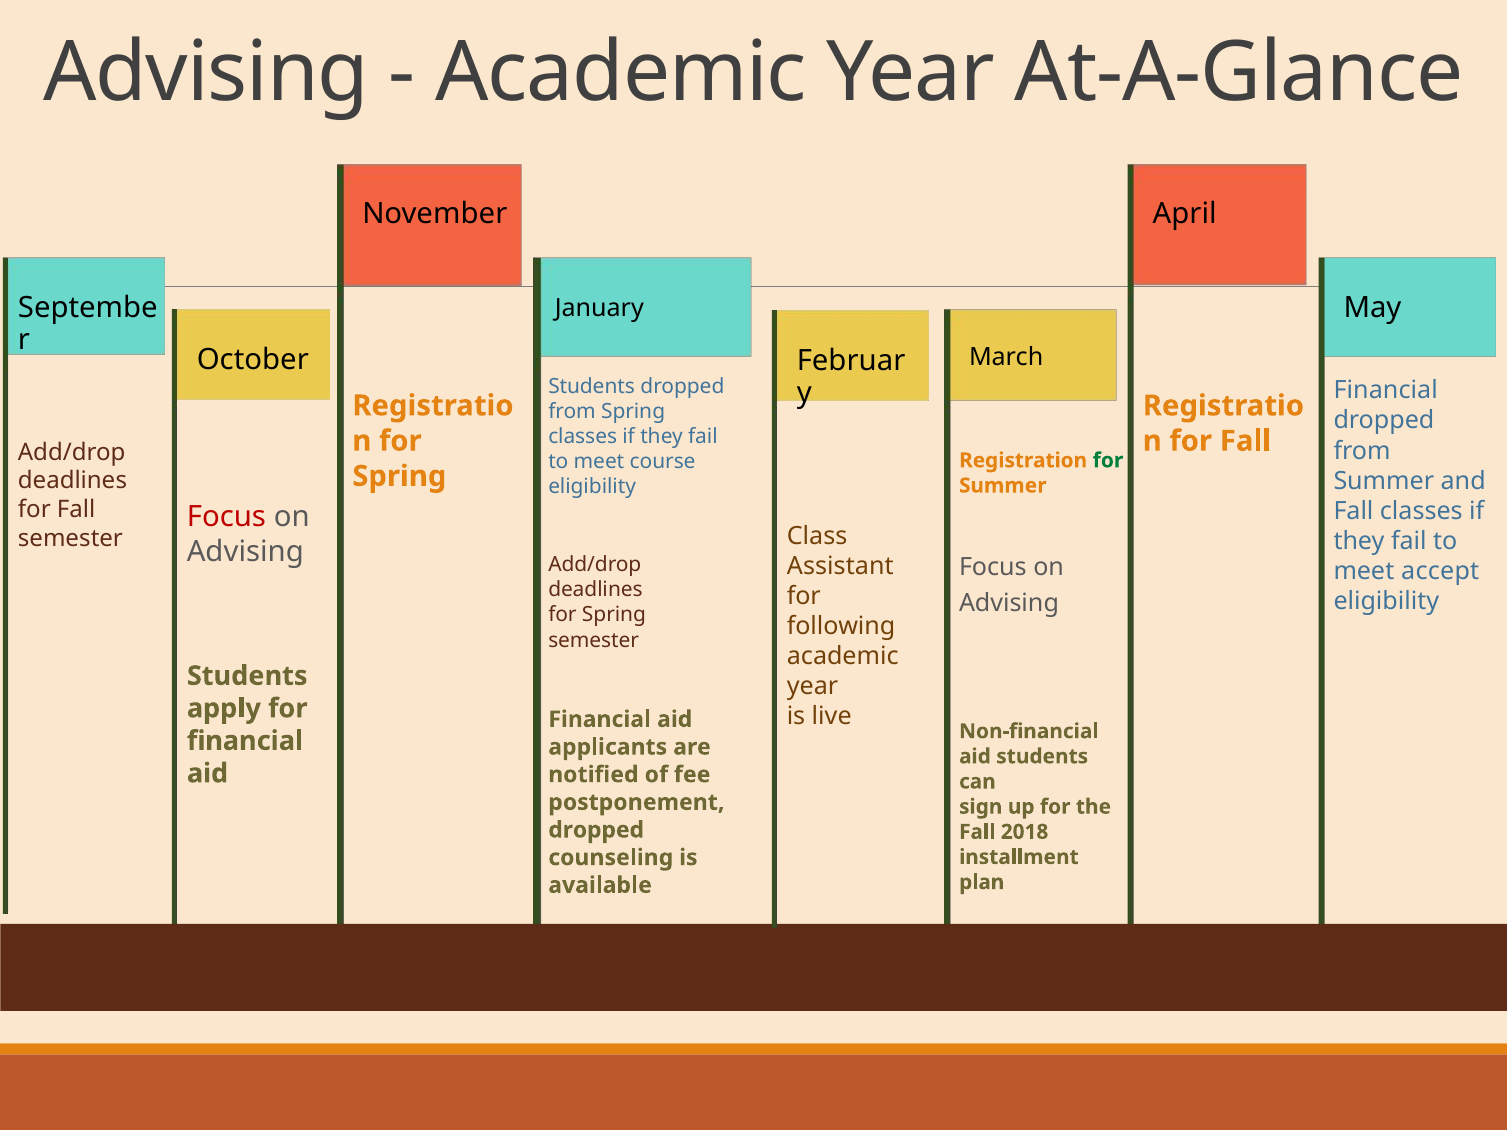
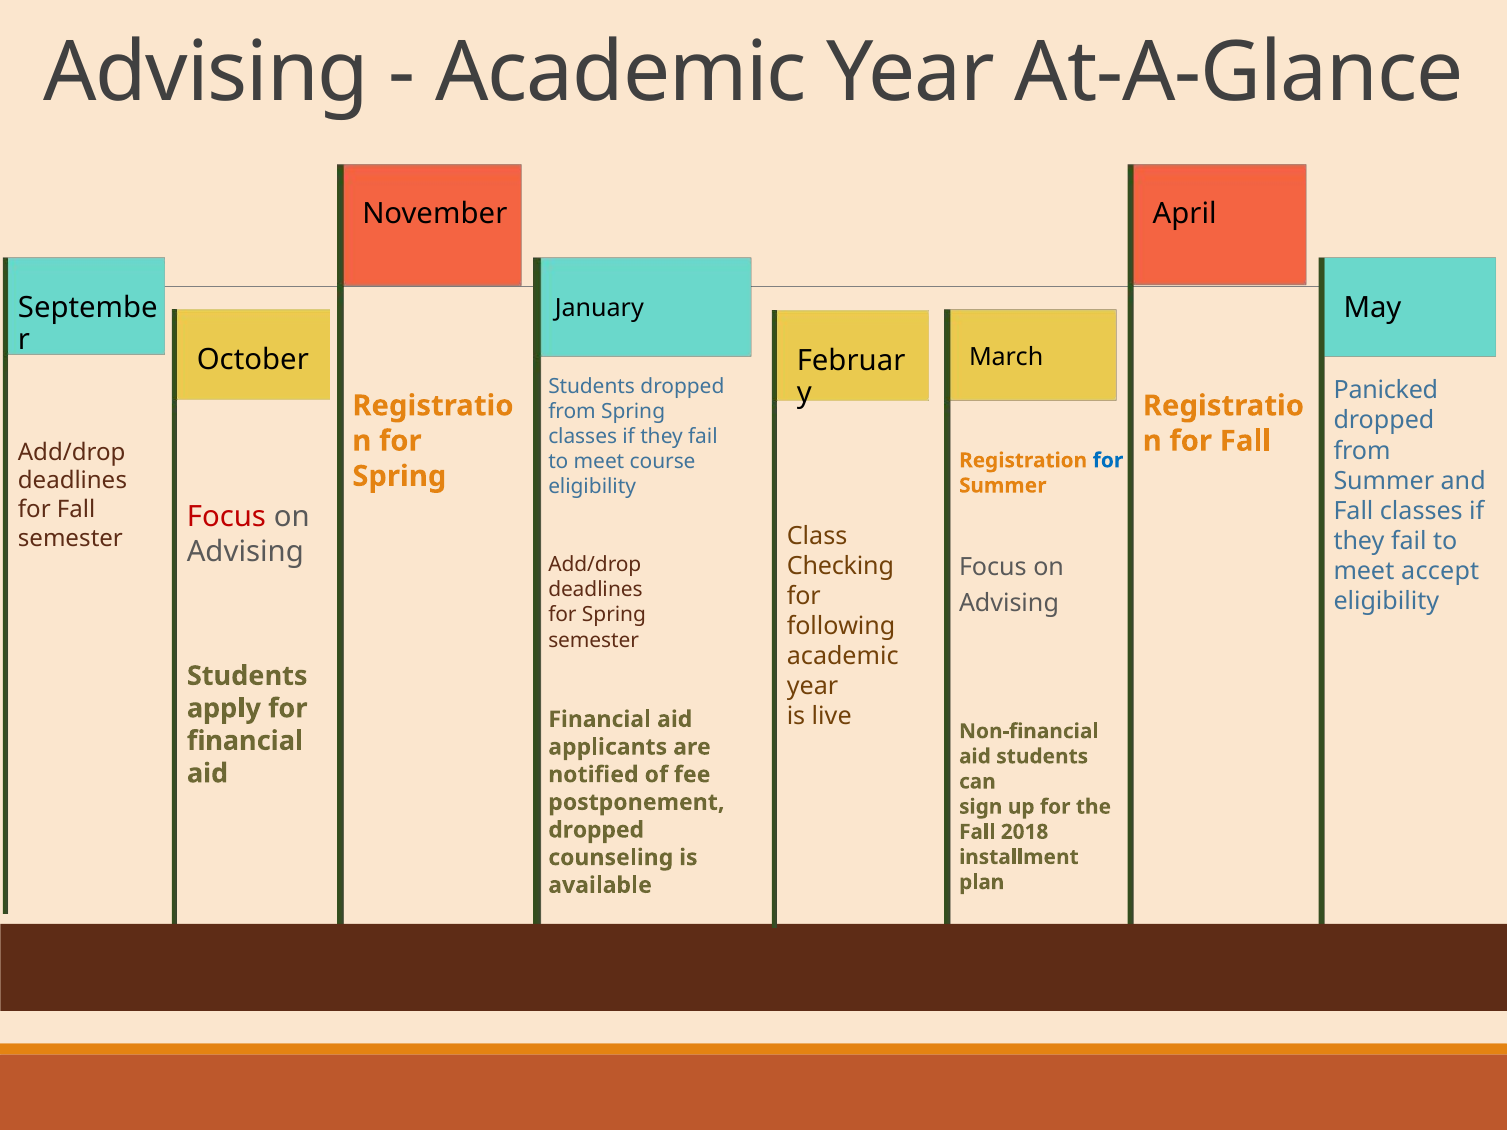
Financial at (1386, 391): Financial -> Panicked
for at (1108, 461) colour: green -> blue
Assistant: Assistant -> Checking
